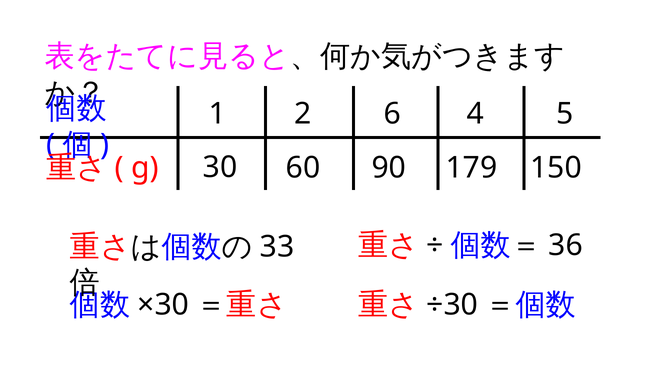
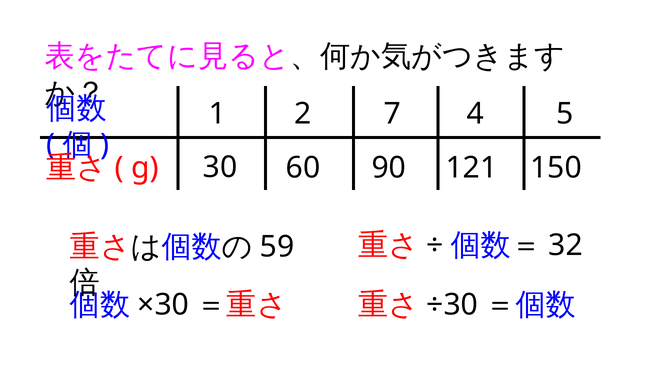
6: 6 -> 7
179: 179 -> 121
36: 36 -> 32
33: 33 -> 59
